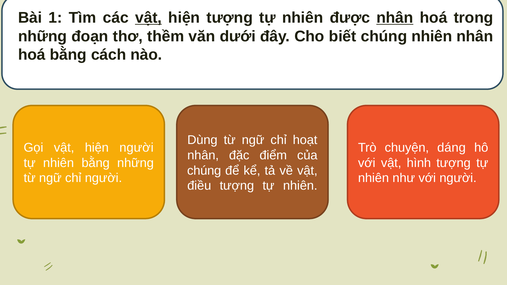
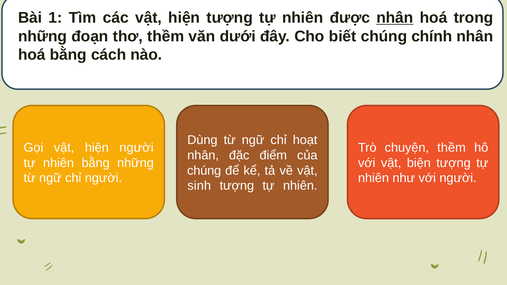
vật at (148, 18) underline: present -> none
chúng nhiên: nhiên -> chính
chuyện dáng: dáng -> thềm
hình: hình -> biện
điều: điều -> sinh
